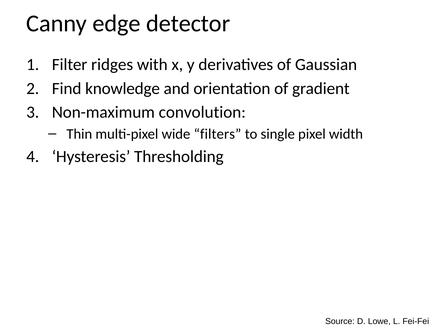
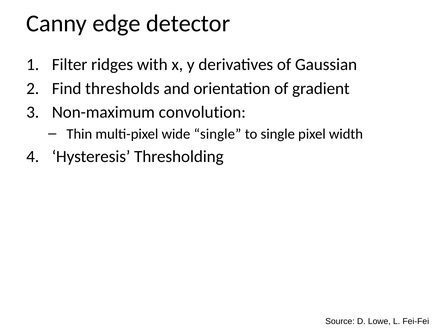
knowledge: knowledge -> thresholds
wide filters: filters -> single
